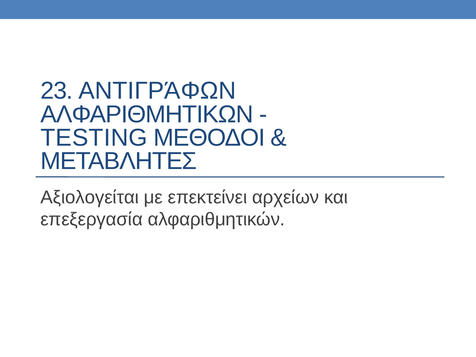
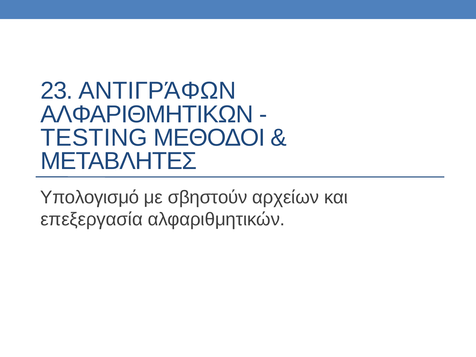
Αξιολογείται: Αξιολογείται -> Υπολογισμό
επεκτείνει: επεκτείνει -> σβηστούν
